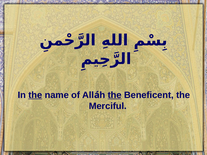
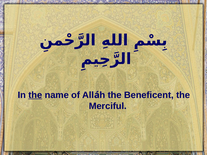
the at (115, 95) underline: present -> none
